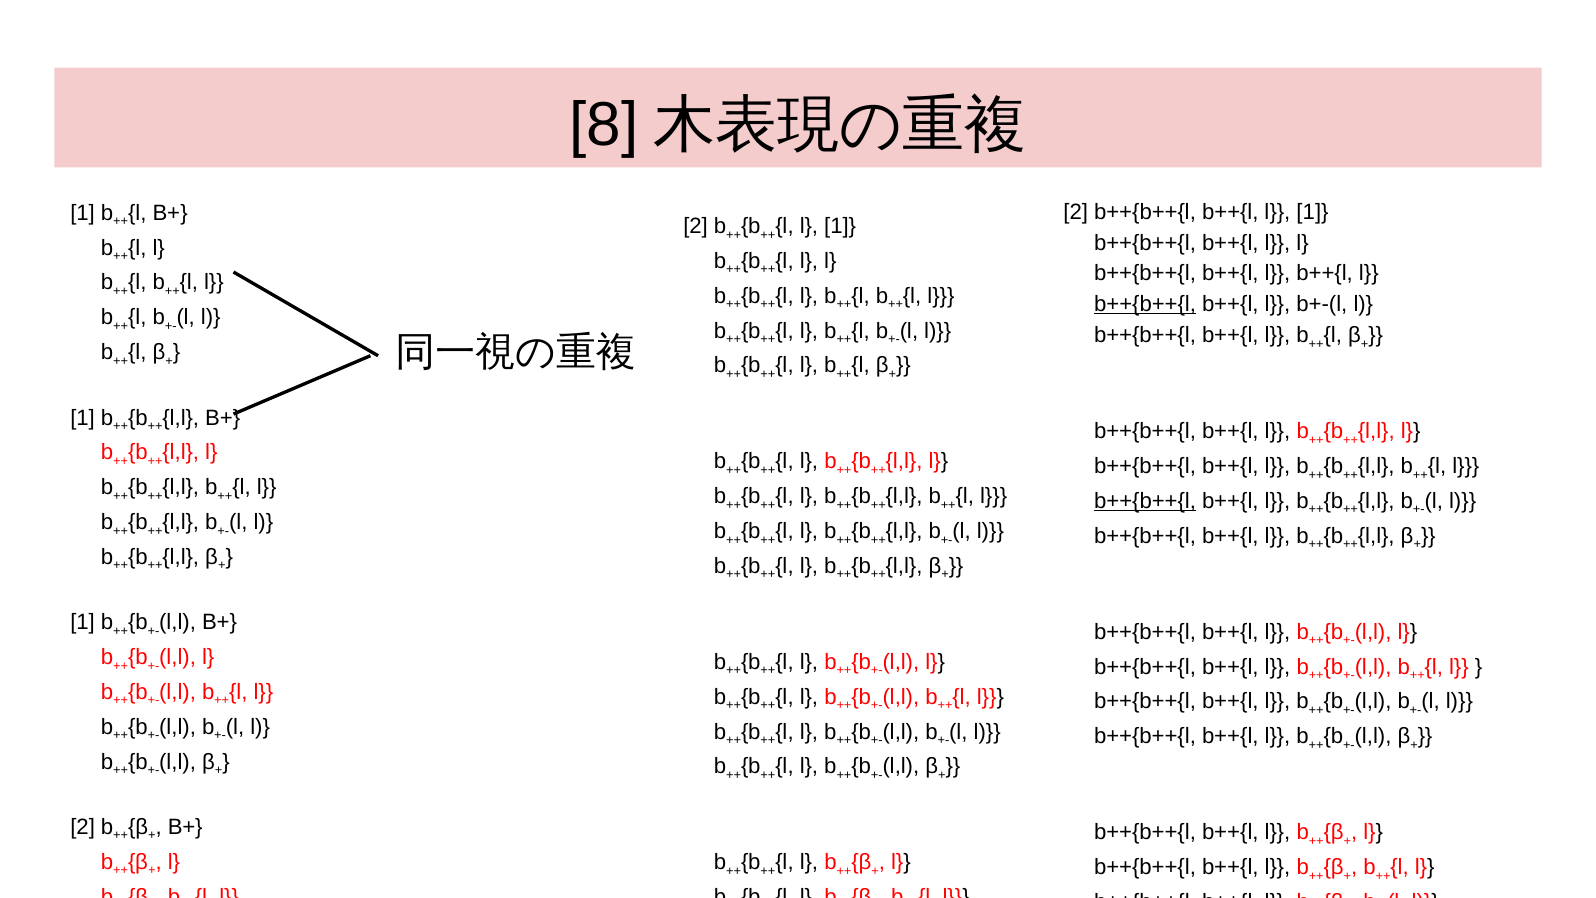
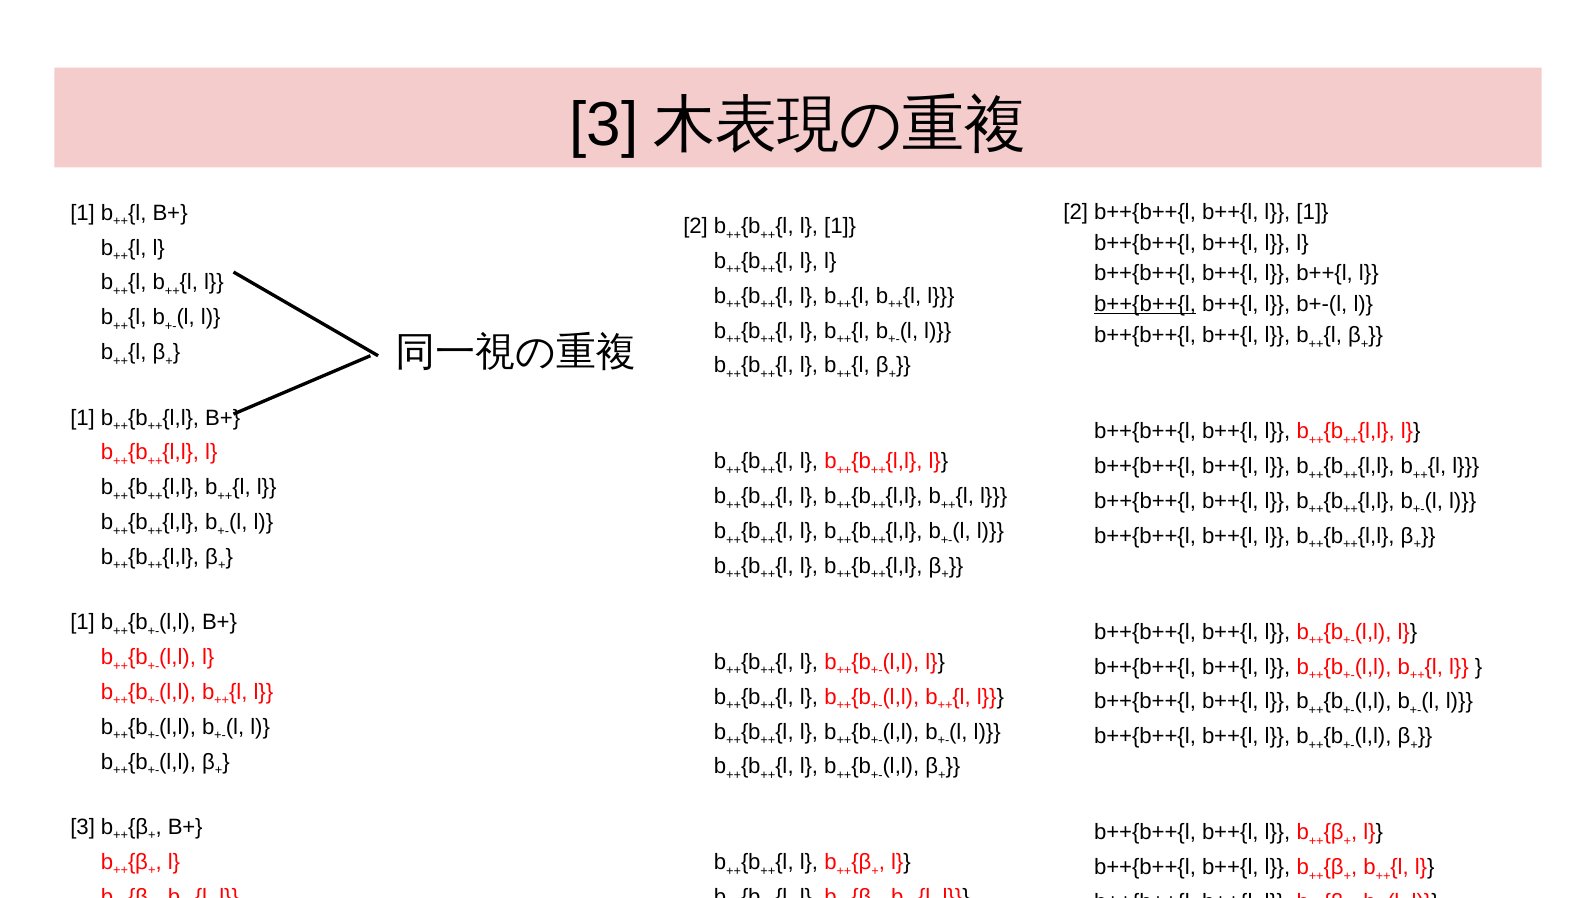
8 at (604, 125): 8 -> 3
b++{b++{l at (1145, 501) underline: present -> none
2 at (83, 827): 2 -> 3
